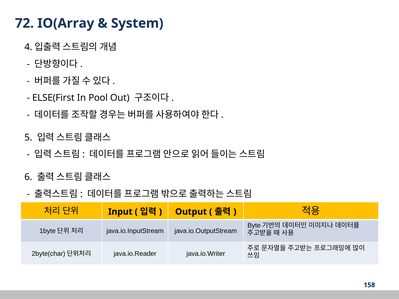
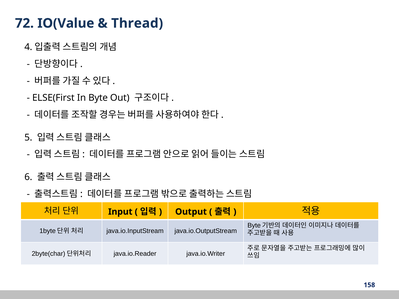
IO(Array: IO(Array -> IO(Value
System: System -> Thread
In Pool: Pool -> Byte
